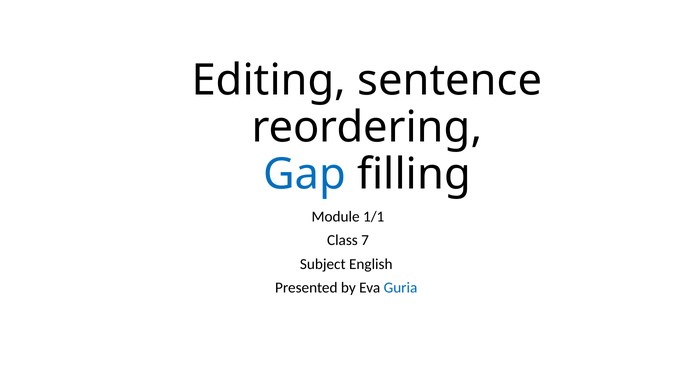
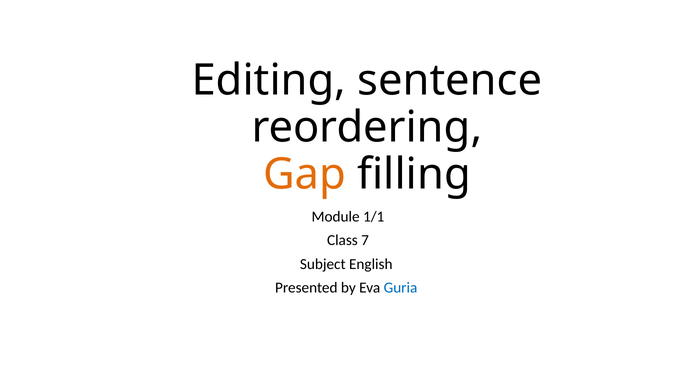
Gap colour: blue -> orange
